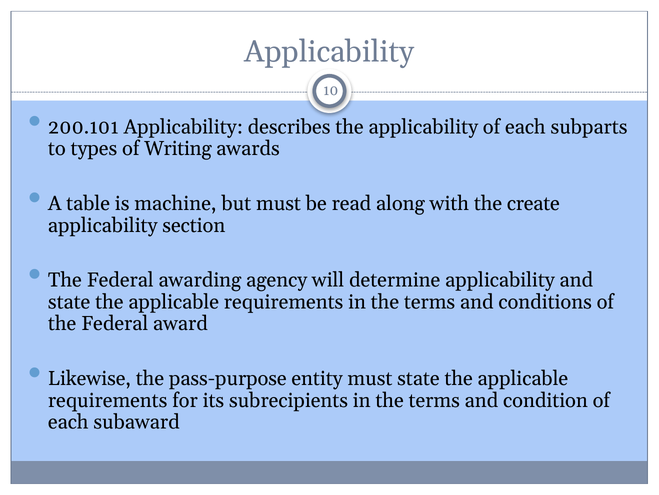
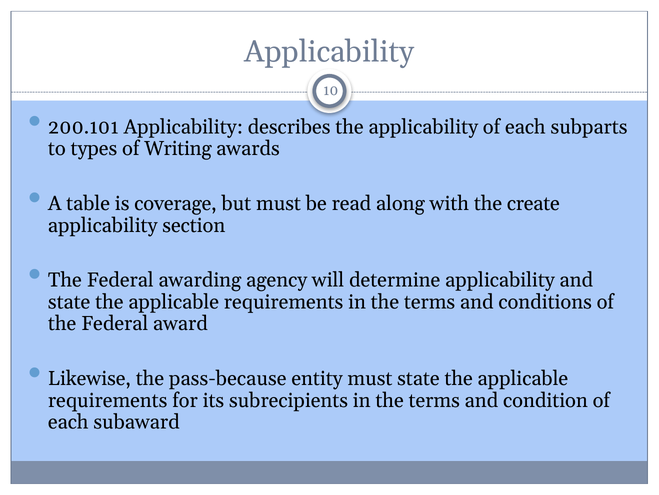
machine: machine -> coverage
pass-purpose: pass-purpose -> pass-because
